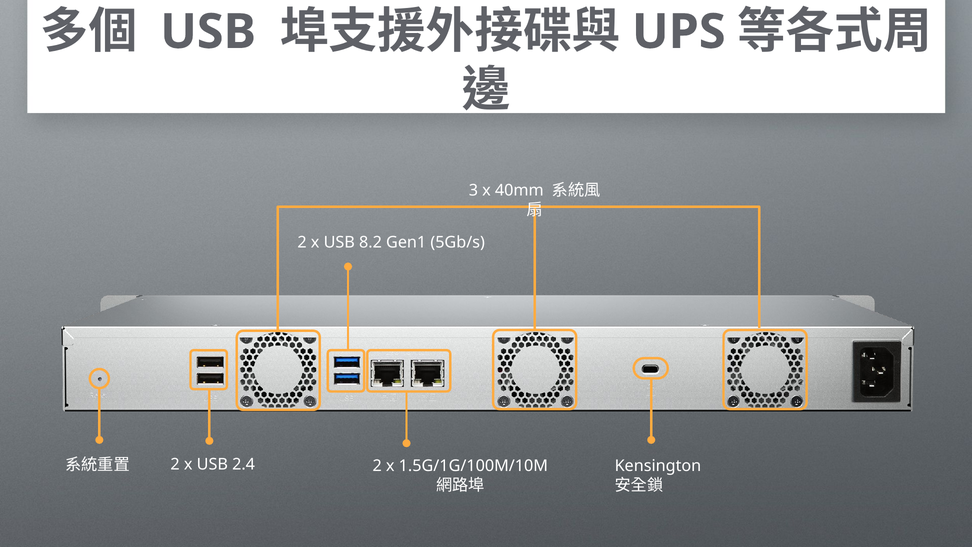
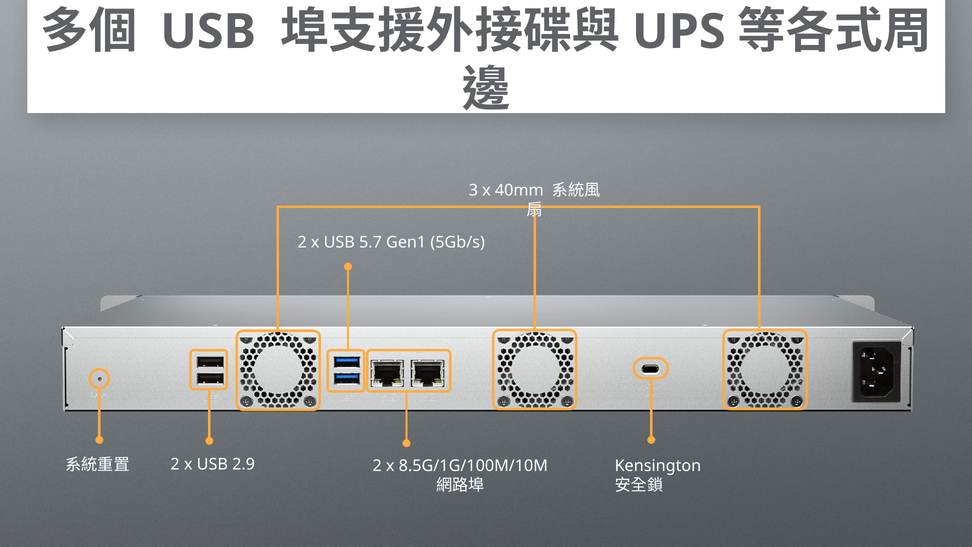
8.2: 8.2 -> 5.7
2.4: 2.4 -> 2.9
1.5G/1G/100M/10M: 1.5G/1G/100M/10M -> 8.5G/1G/100M/10M
